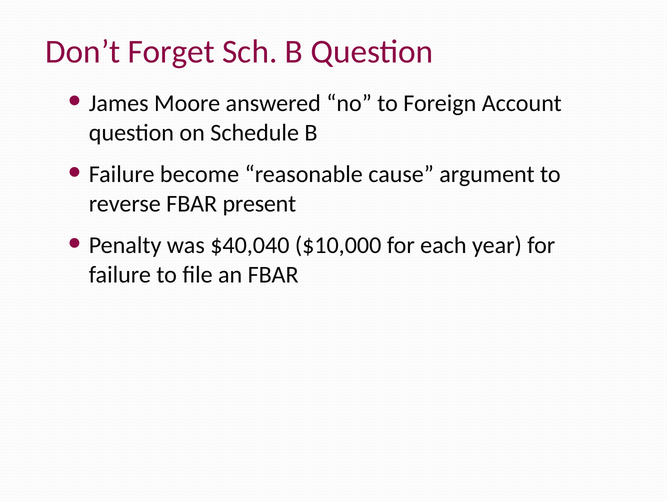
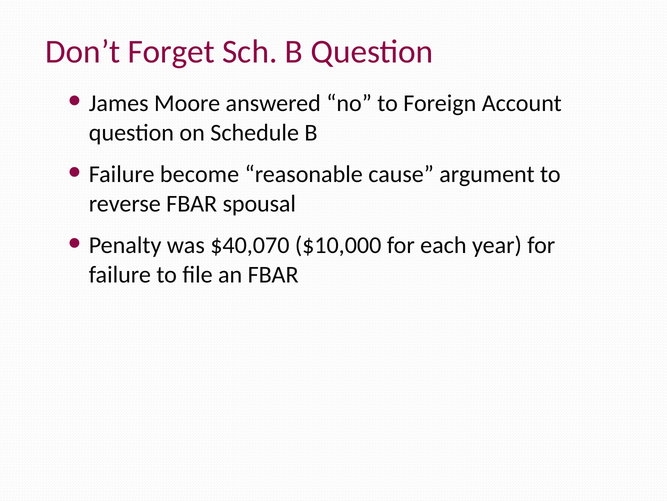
present: present -> spousal
$40,040: $40,040 -> $40,070
